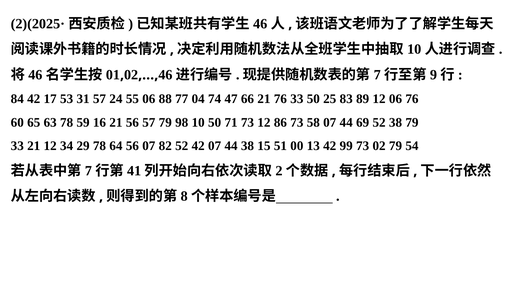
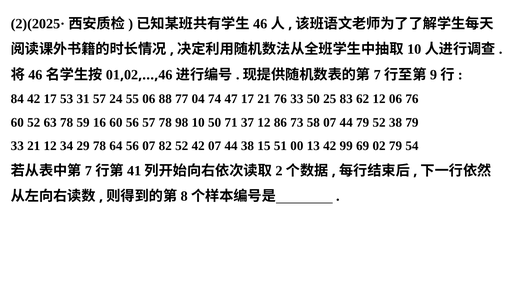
47 66: 66 -> 17
89: 89 -> 62
60 65: 65 -> 52
16 21: 21 -> 60
57 79: 79 -> 78
71 73: 73 -> 37
44 69: 69 -> 79
99 73: 73 -> 69
